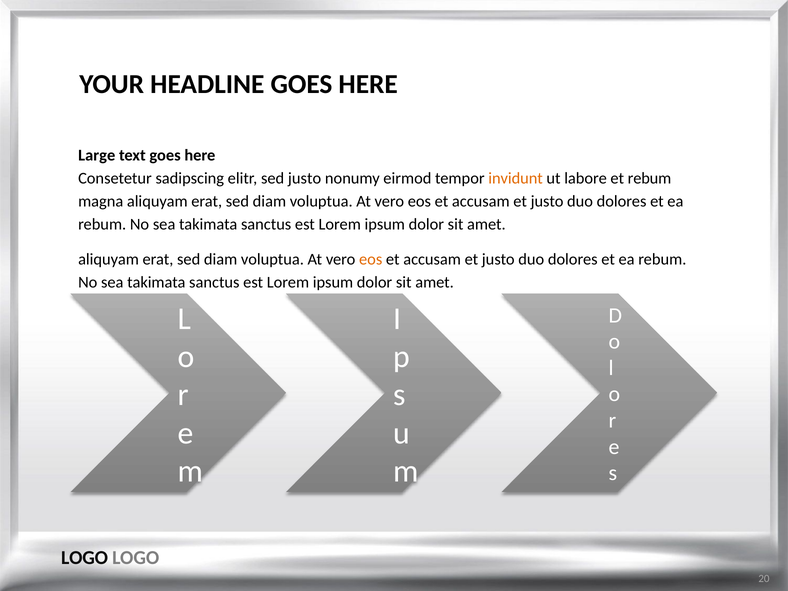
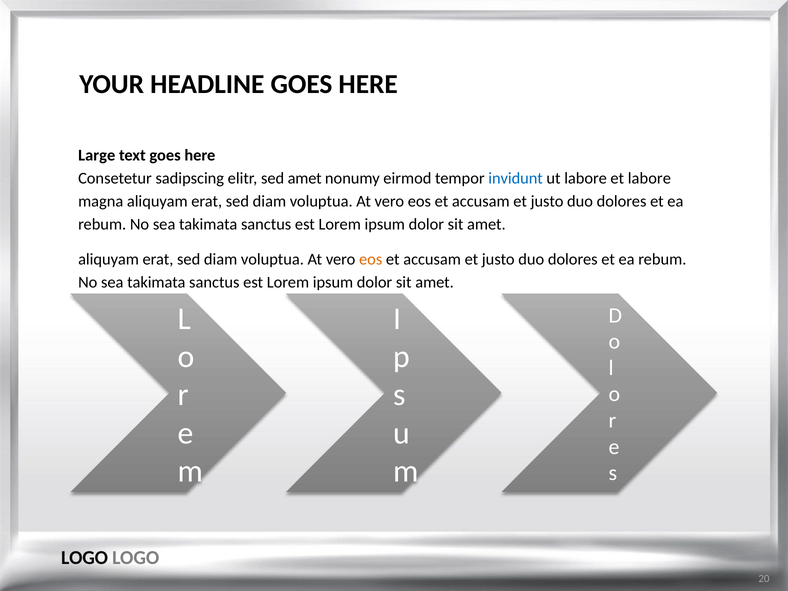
sed justo: justo -> amet
invidunt colour: orange -> blue
et rebum: rebum -> labore
